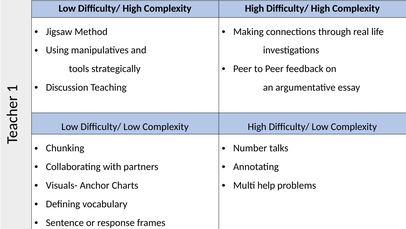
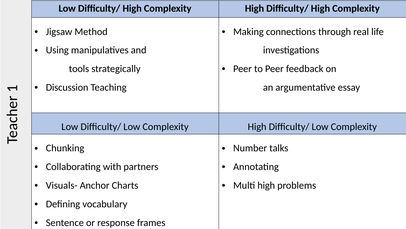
Multi help: help -> high
